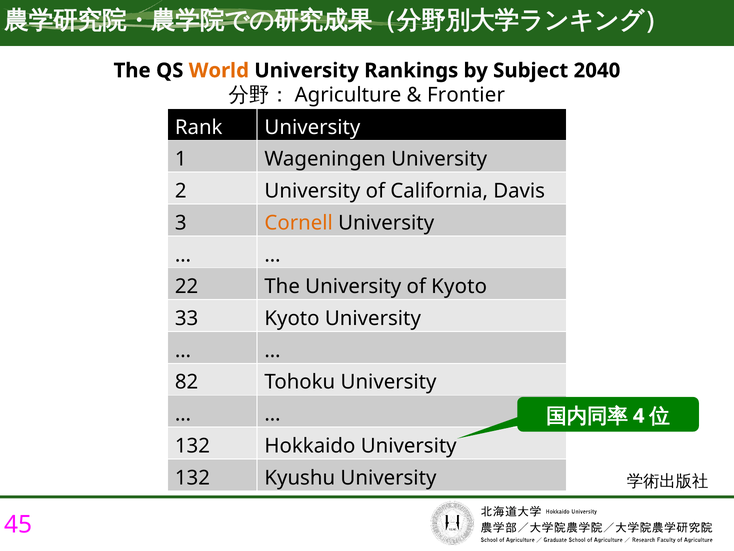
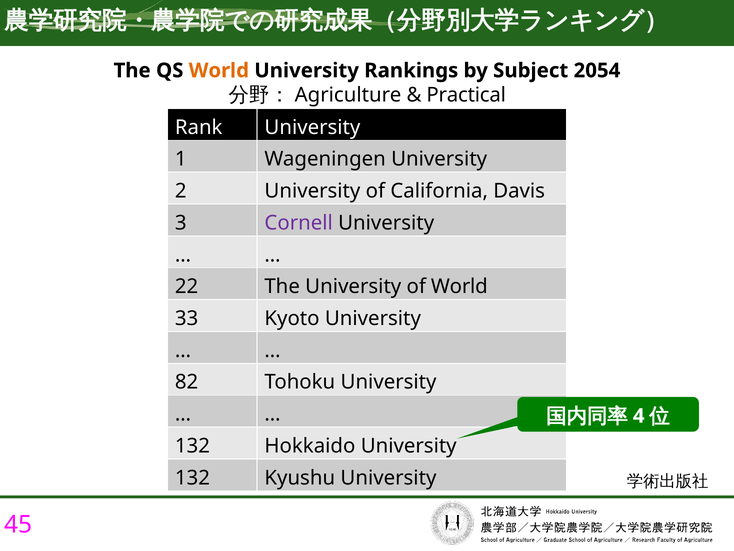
2040: 2040 -> 2054
Frontier: Frontier -> Practical
Cornell colour: orange -> purple
of Kyoto: Kyoto -> World
